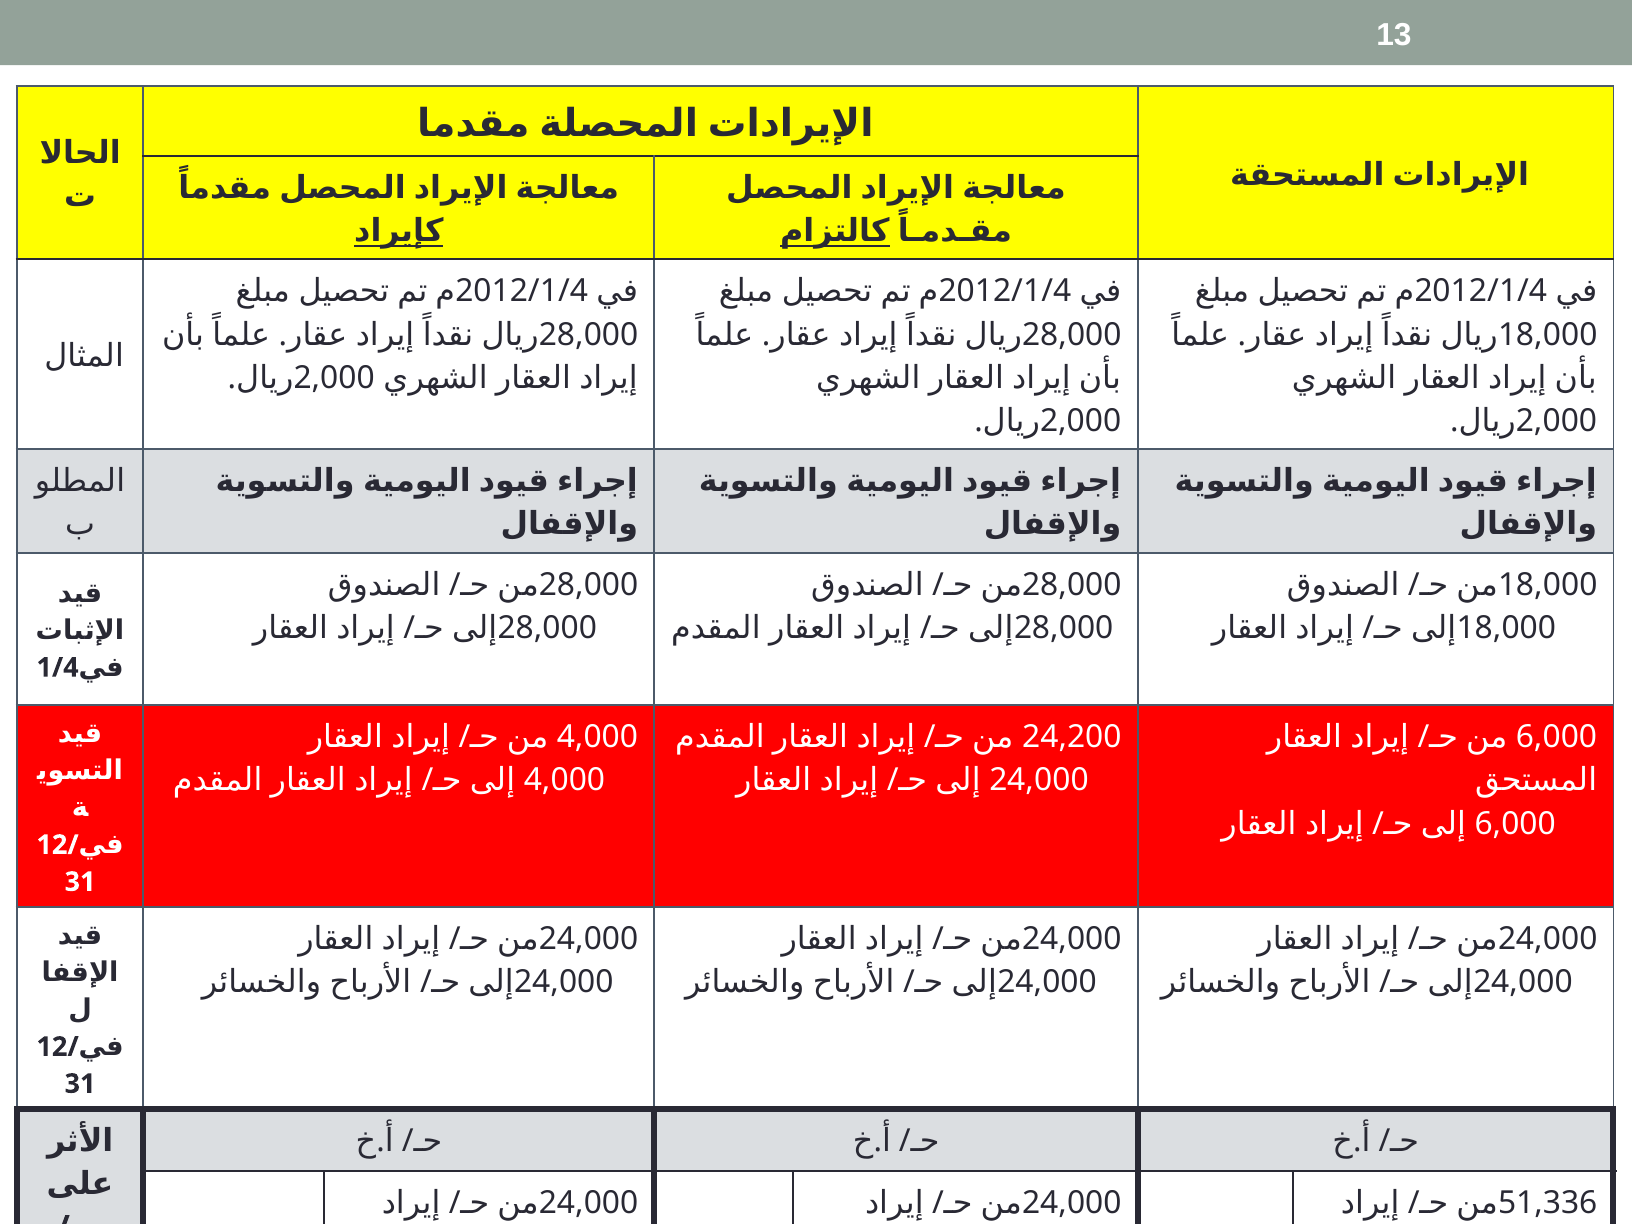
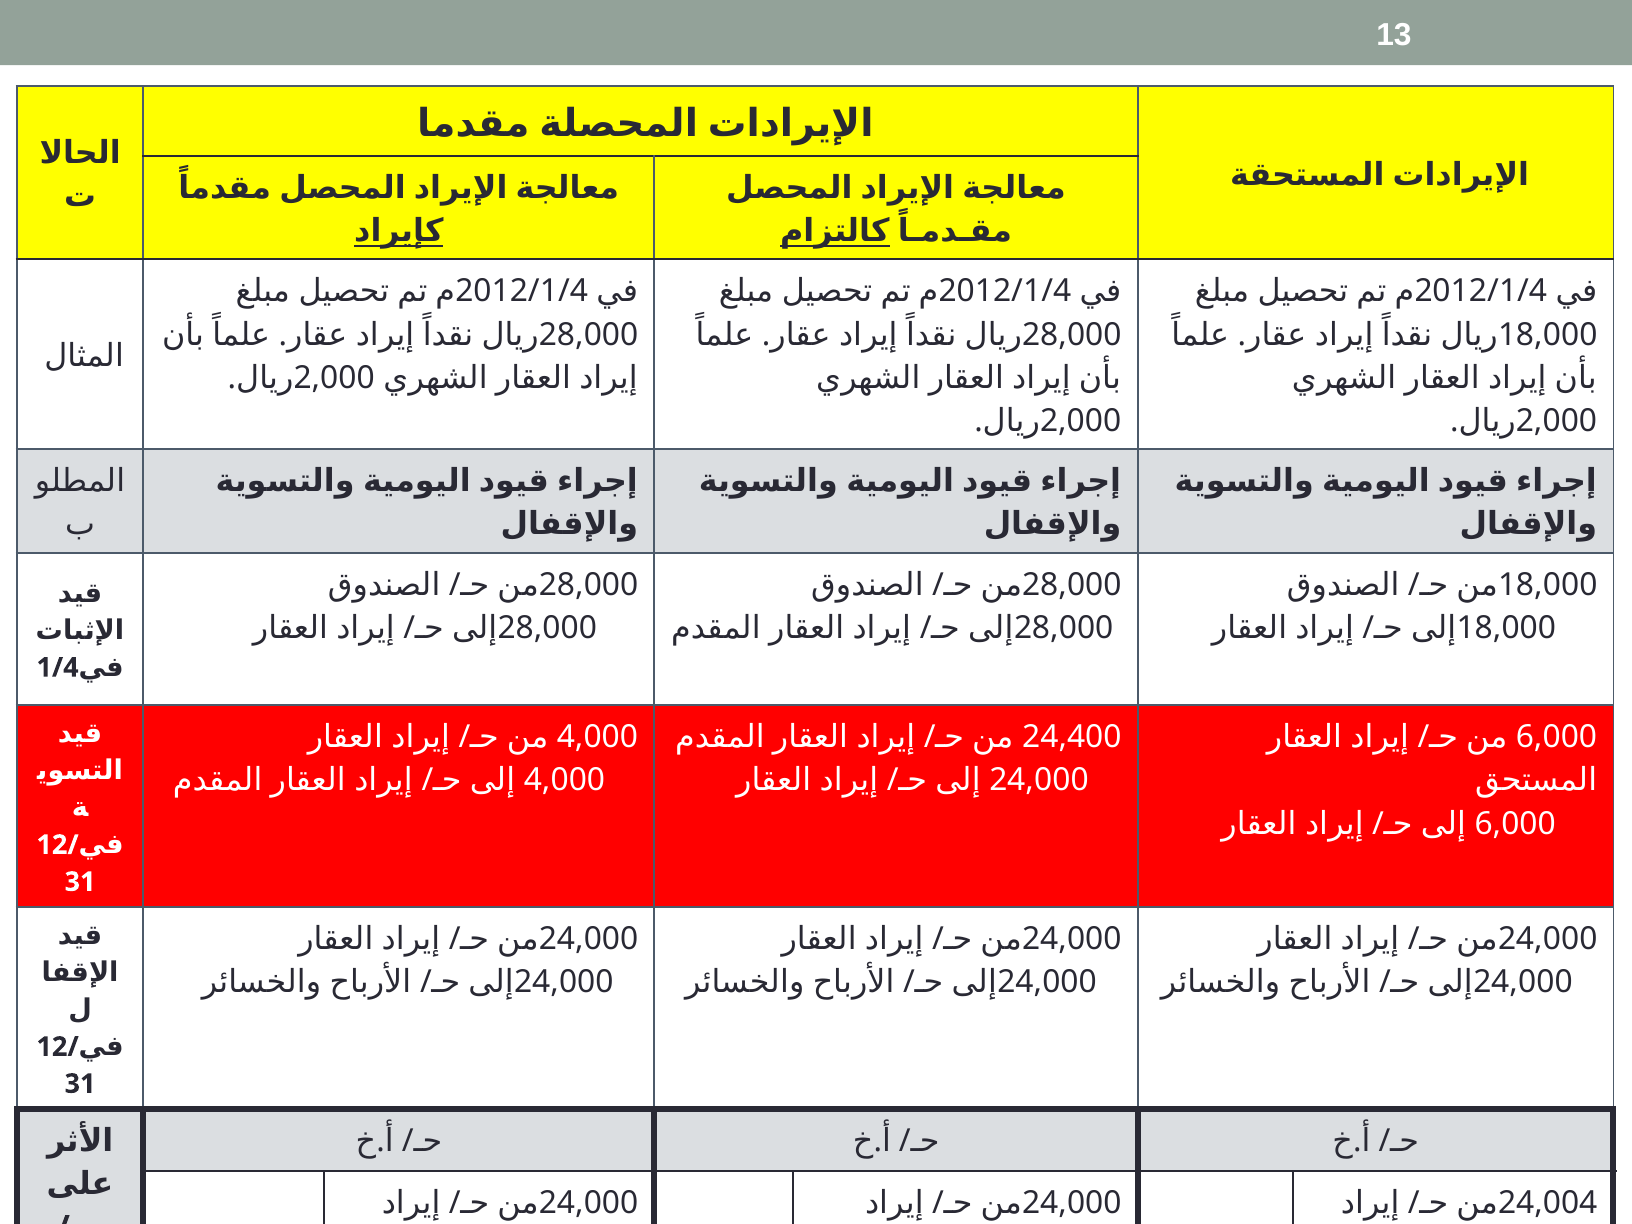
24,200: 24,200 -> 24,400
51,336: 51,336 -> 24,004
